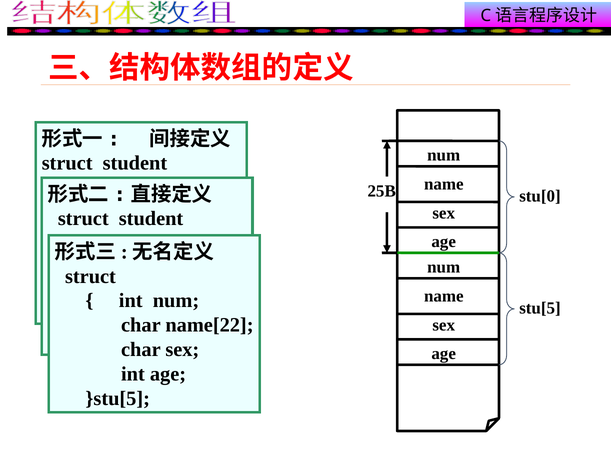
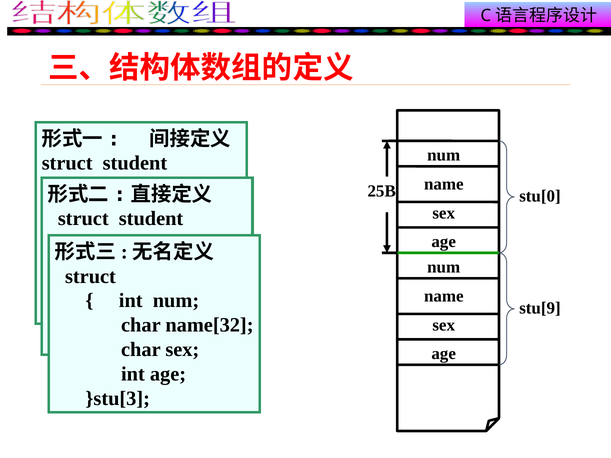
stu[5: stu[5 -> stu[9
name[22: name[22 -> name[32
}stu[5: }stu[5 -> }stu[3
